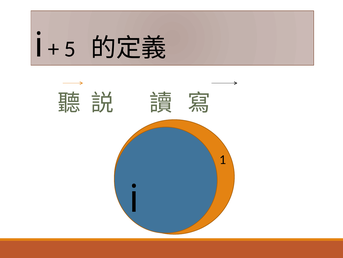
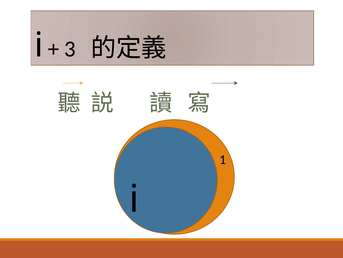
5: 5 -> 3
